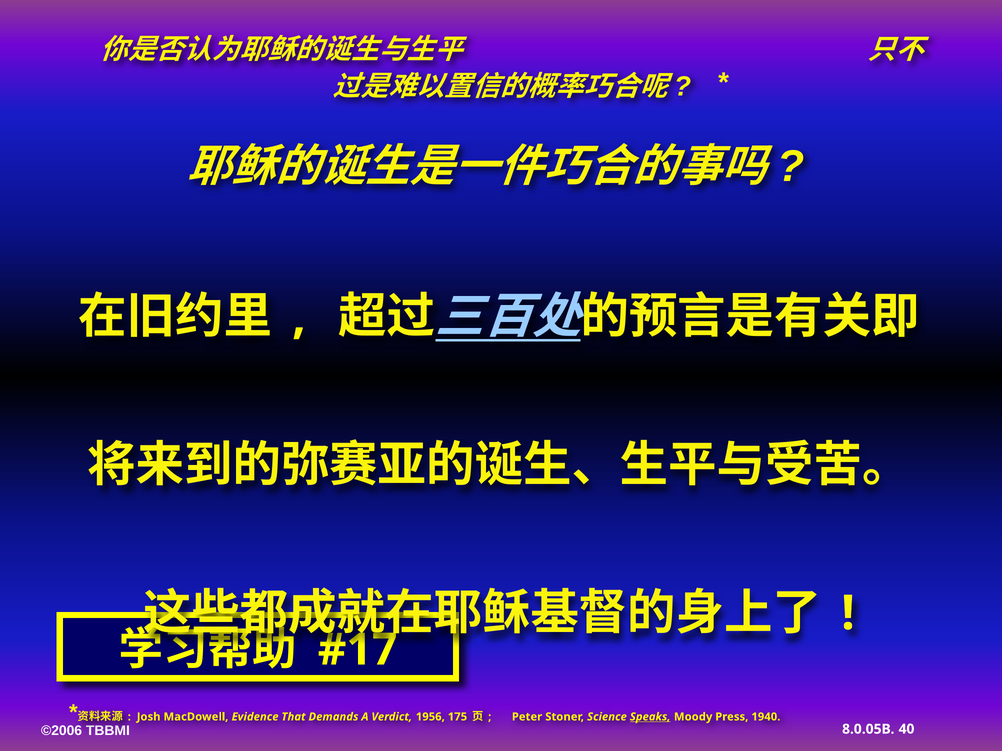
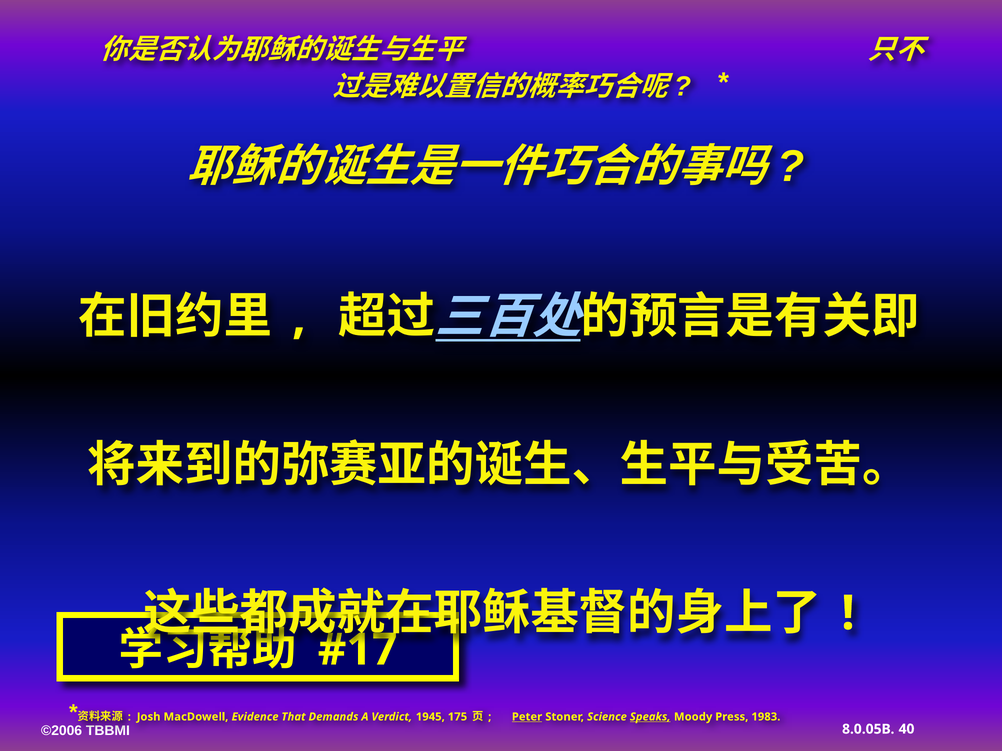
1956: 1956 -> 1945
Peter underline: none -> present
1940: 1940 -> 1983
